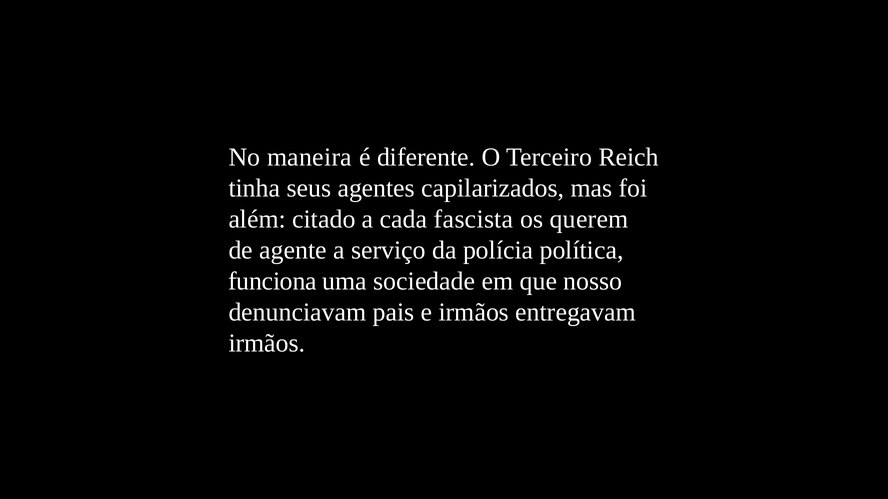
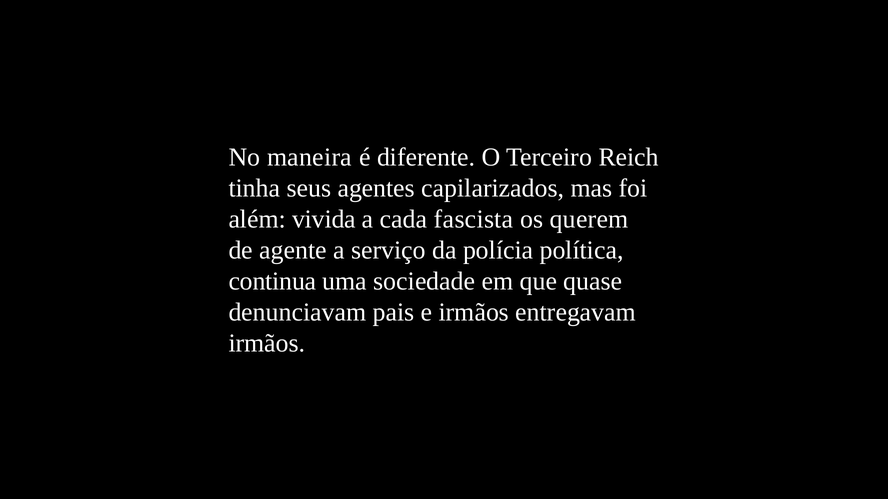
citado: citado -> vivida
funciona: funciona -> continua
nosso: nosso -> quase
